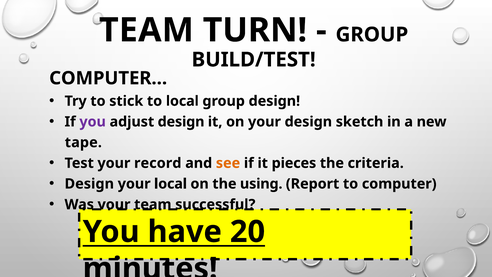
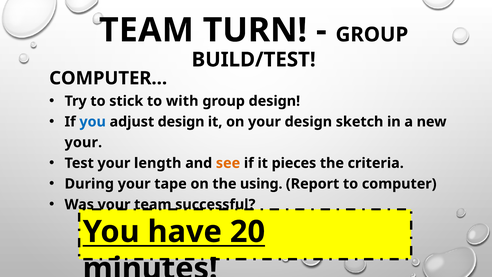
to local: local -> with
you at (93, 122) colour: purple -> blue
tape at (83, 142): tape -> your
record: record -> length
Design at (89, 184): Design -> During
your local: local -> tape
